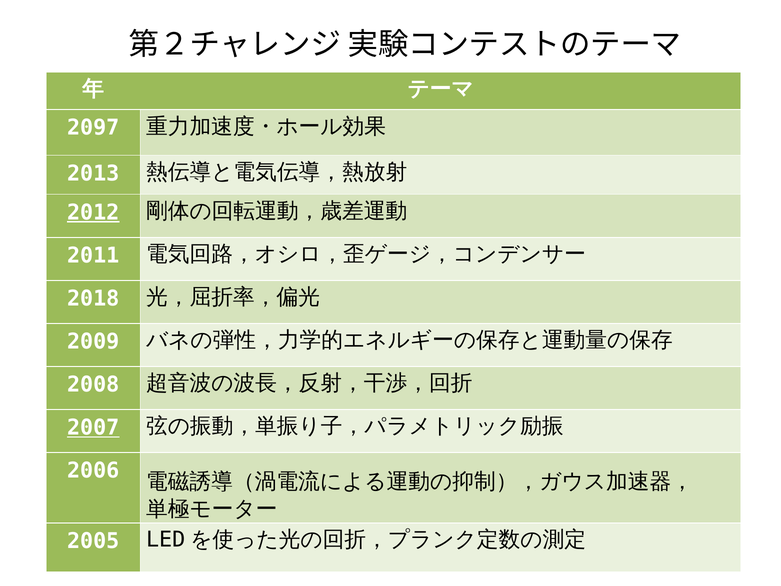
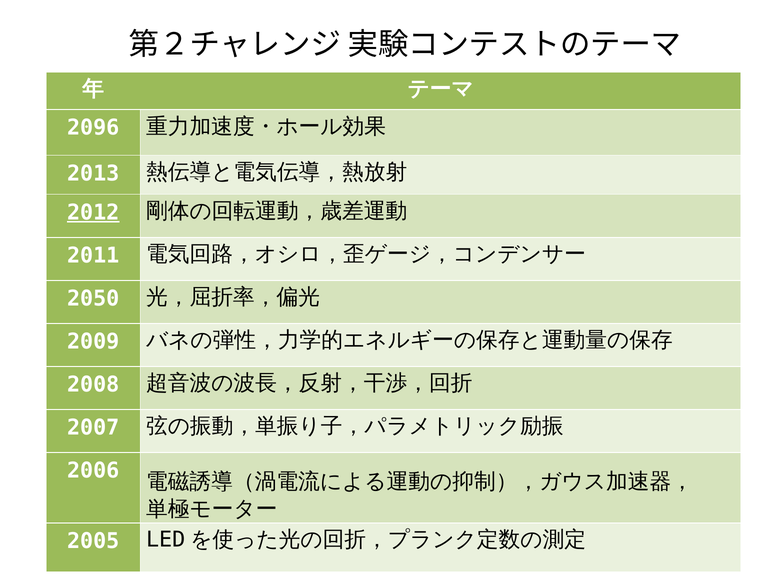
2097: 2097 -> 2096
2018: 2018 -> 2050
2007 underline: present -> none
